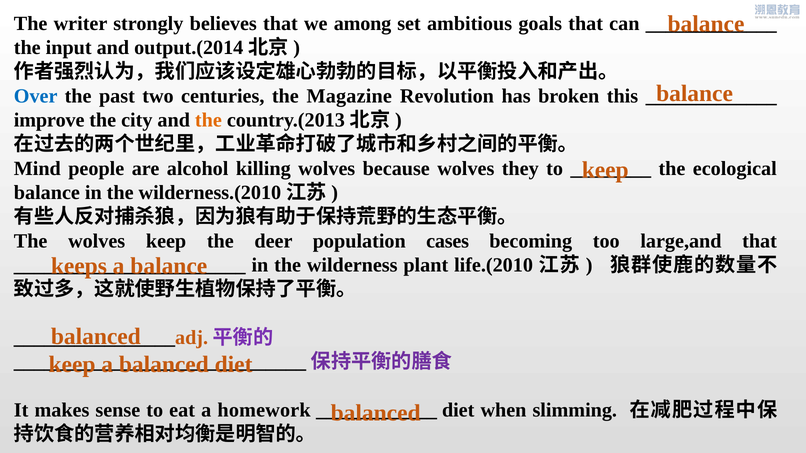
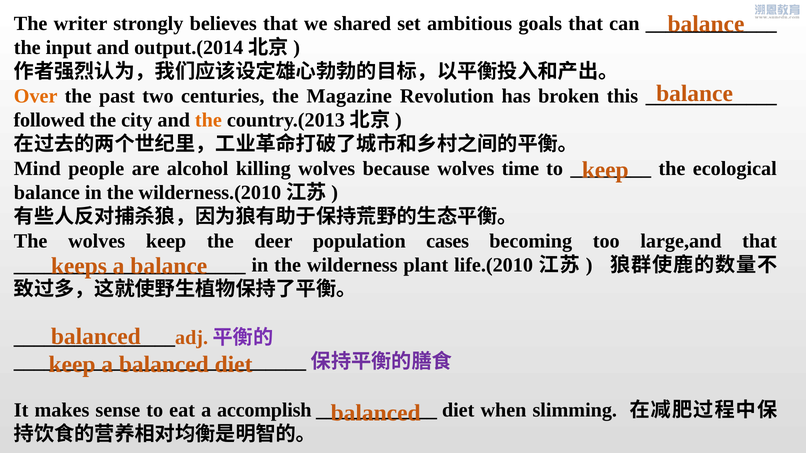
among: among -> shared
Over colour: blue -> orange
improve: improve -> followed
they: they -> time
homework: homework -> accomplish
